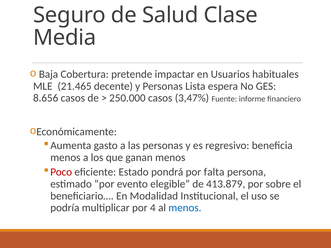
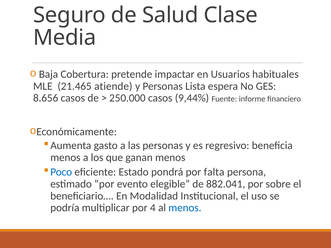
decente: decente -> atiende
3,47%: 3,47% -> 9,44%
Poco colour: red -> blue
413.879: 413.879 -> 882.041
